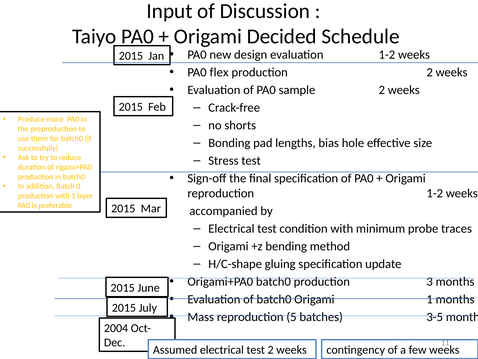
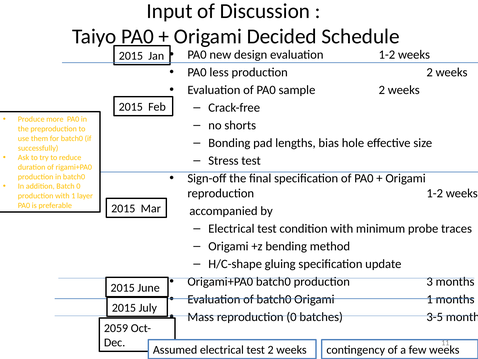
flex: flex -> less
reproduction 5: 5 -> 0
2004: 2004 -> 2059
